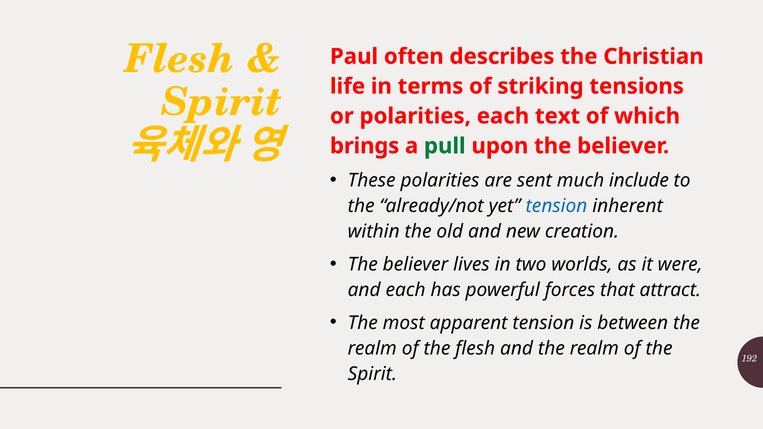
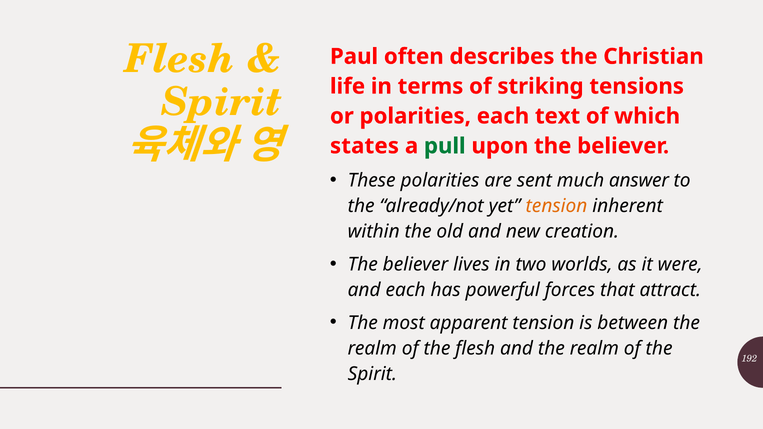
brings: brings -> states
include: include -> answer
tension at (556, 206) colour: blue -> orange
